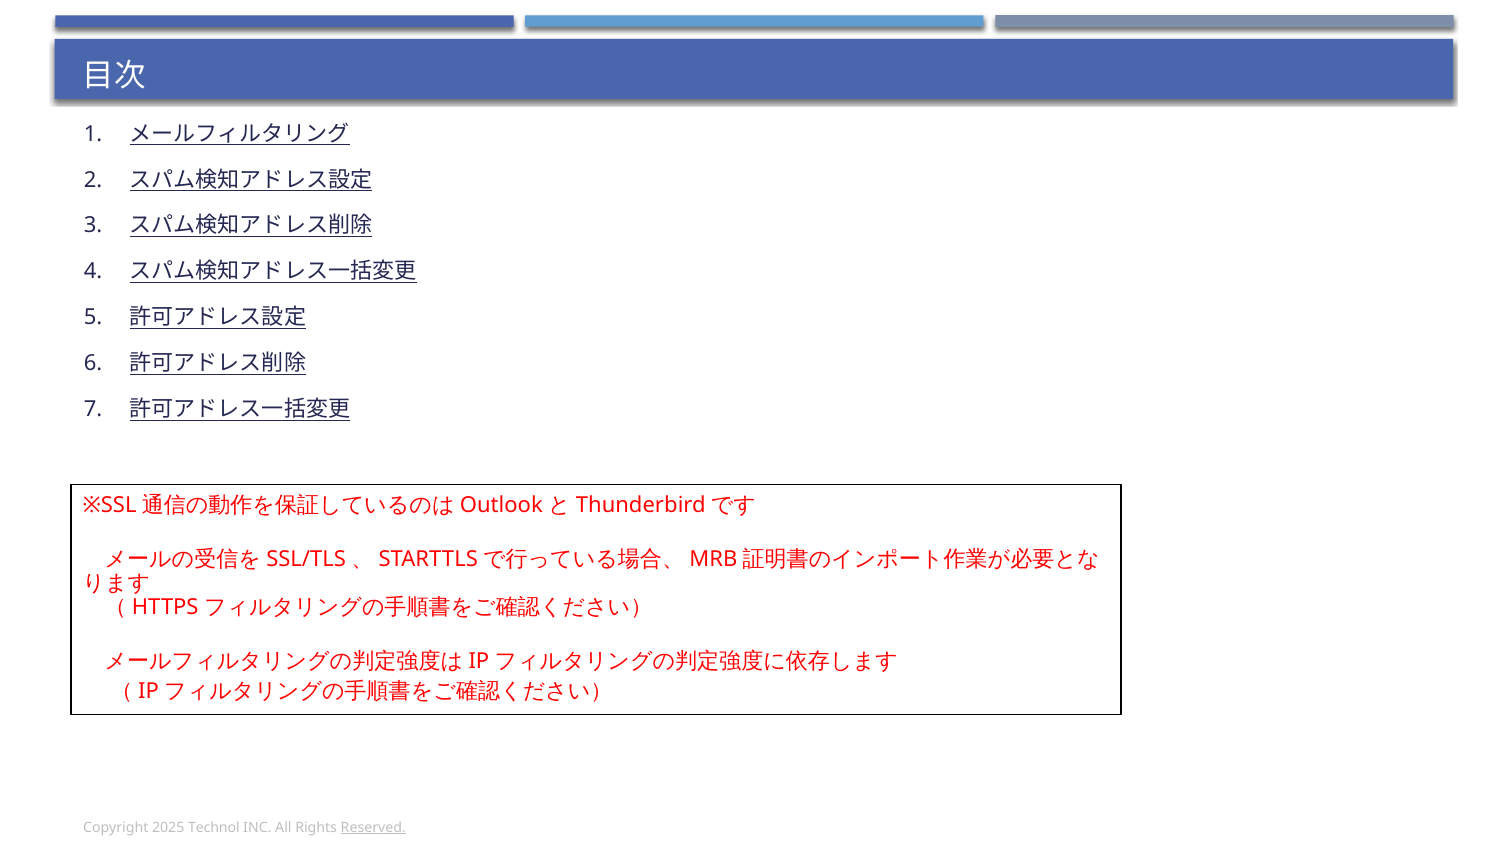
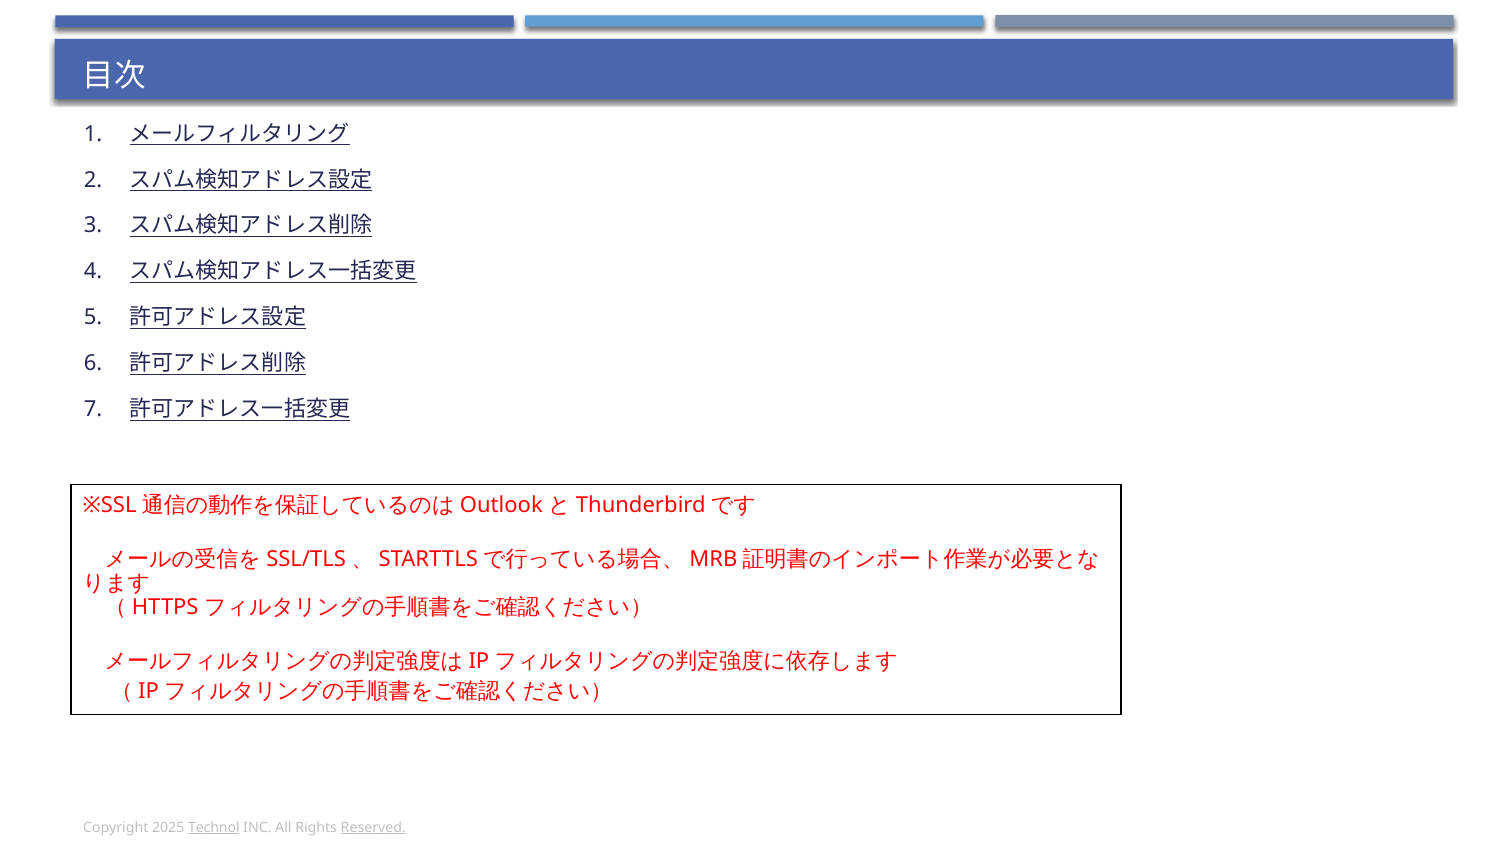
Technol underline: none -> present
